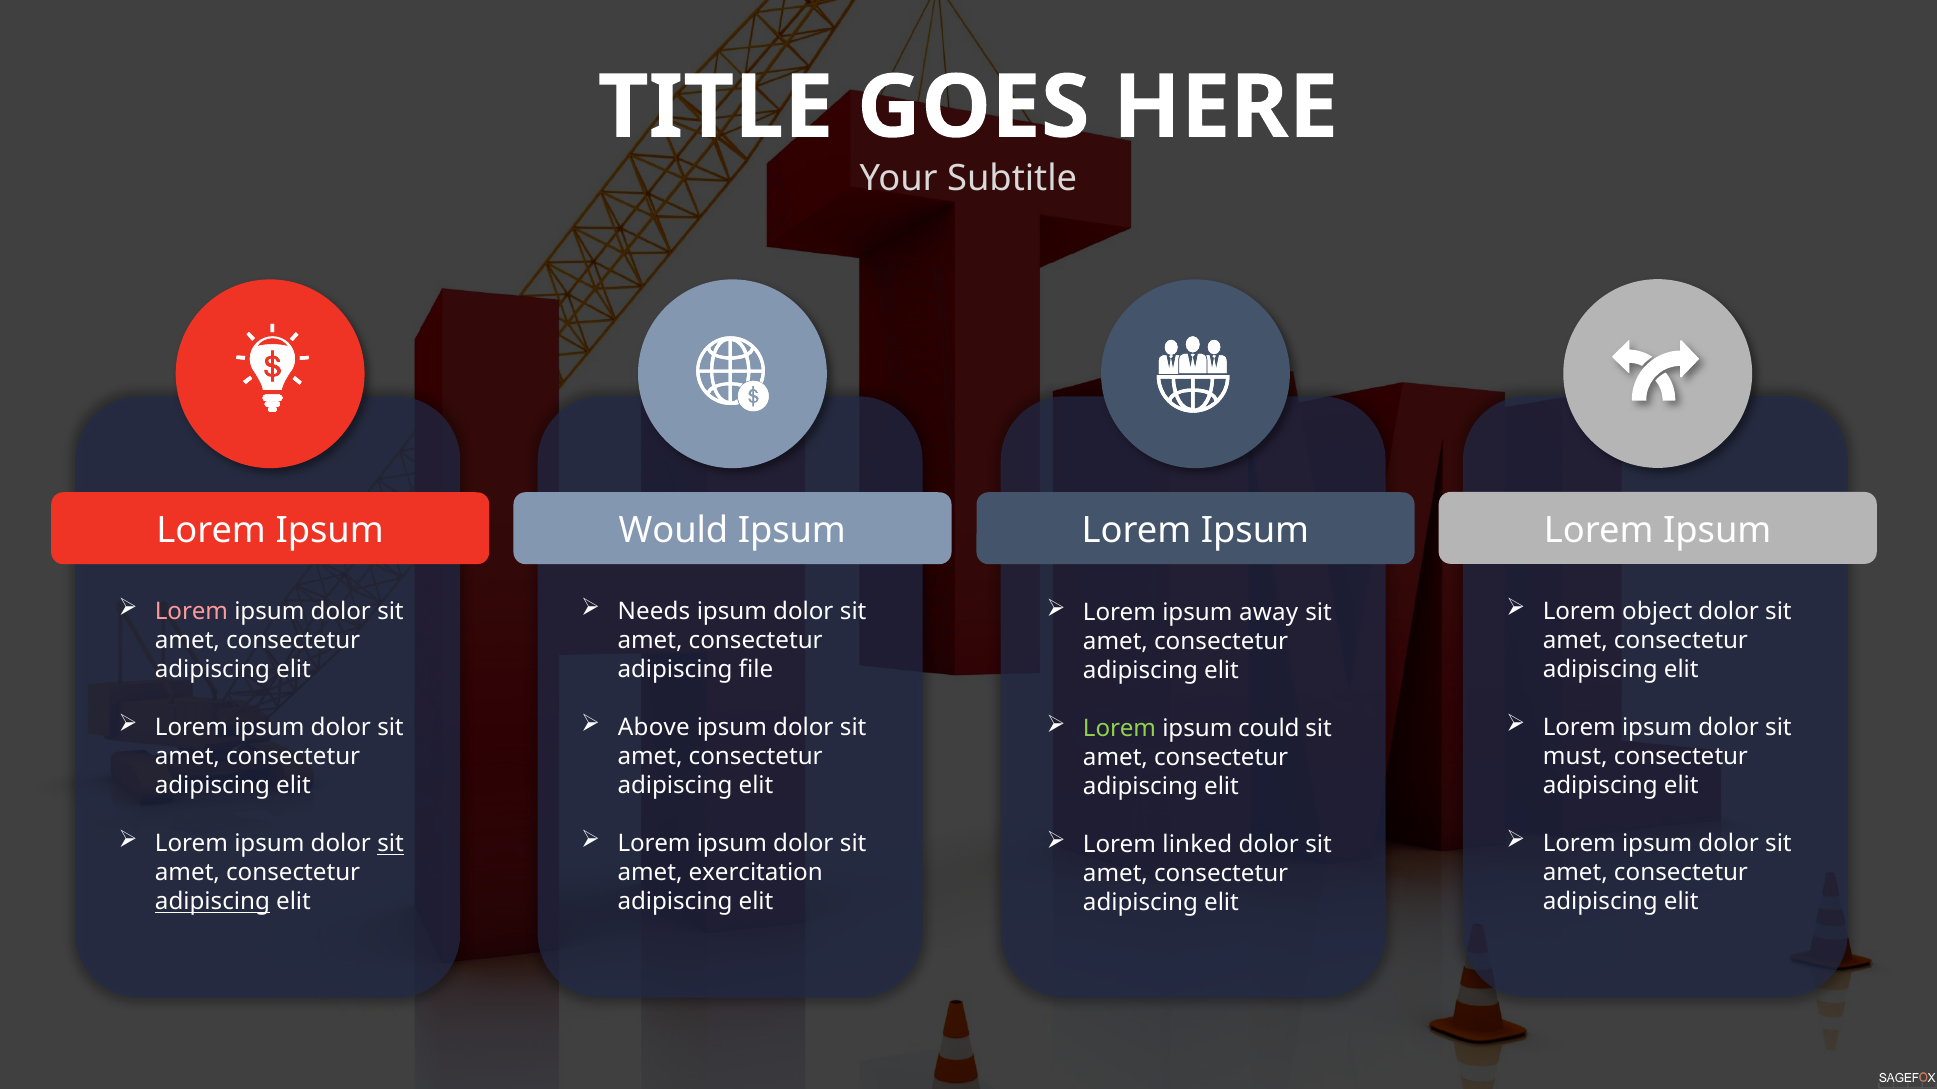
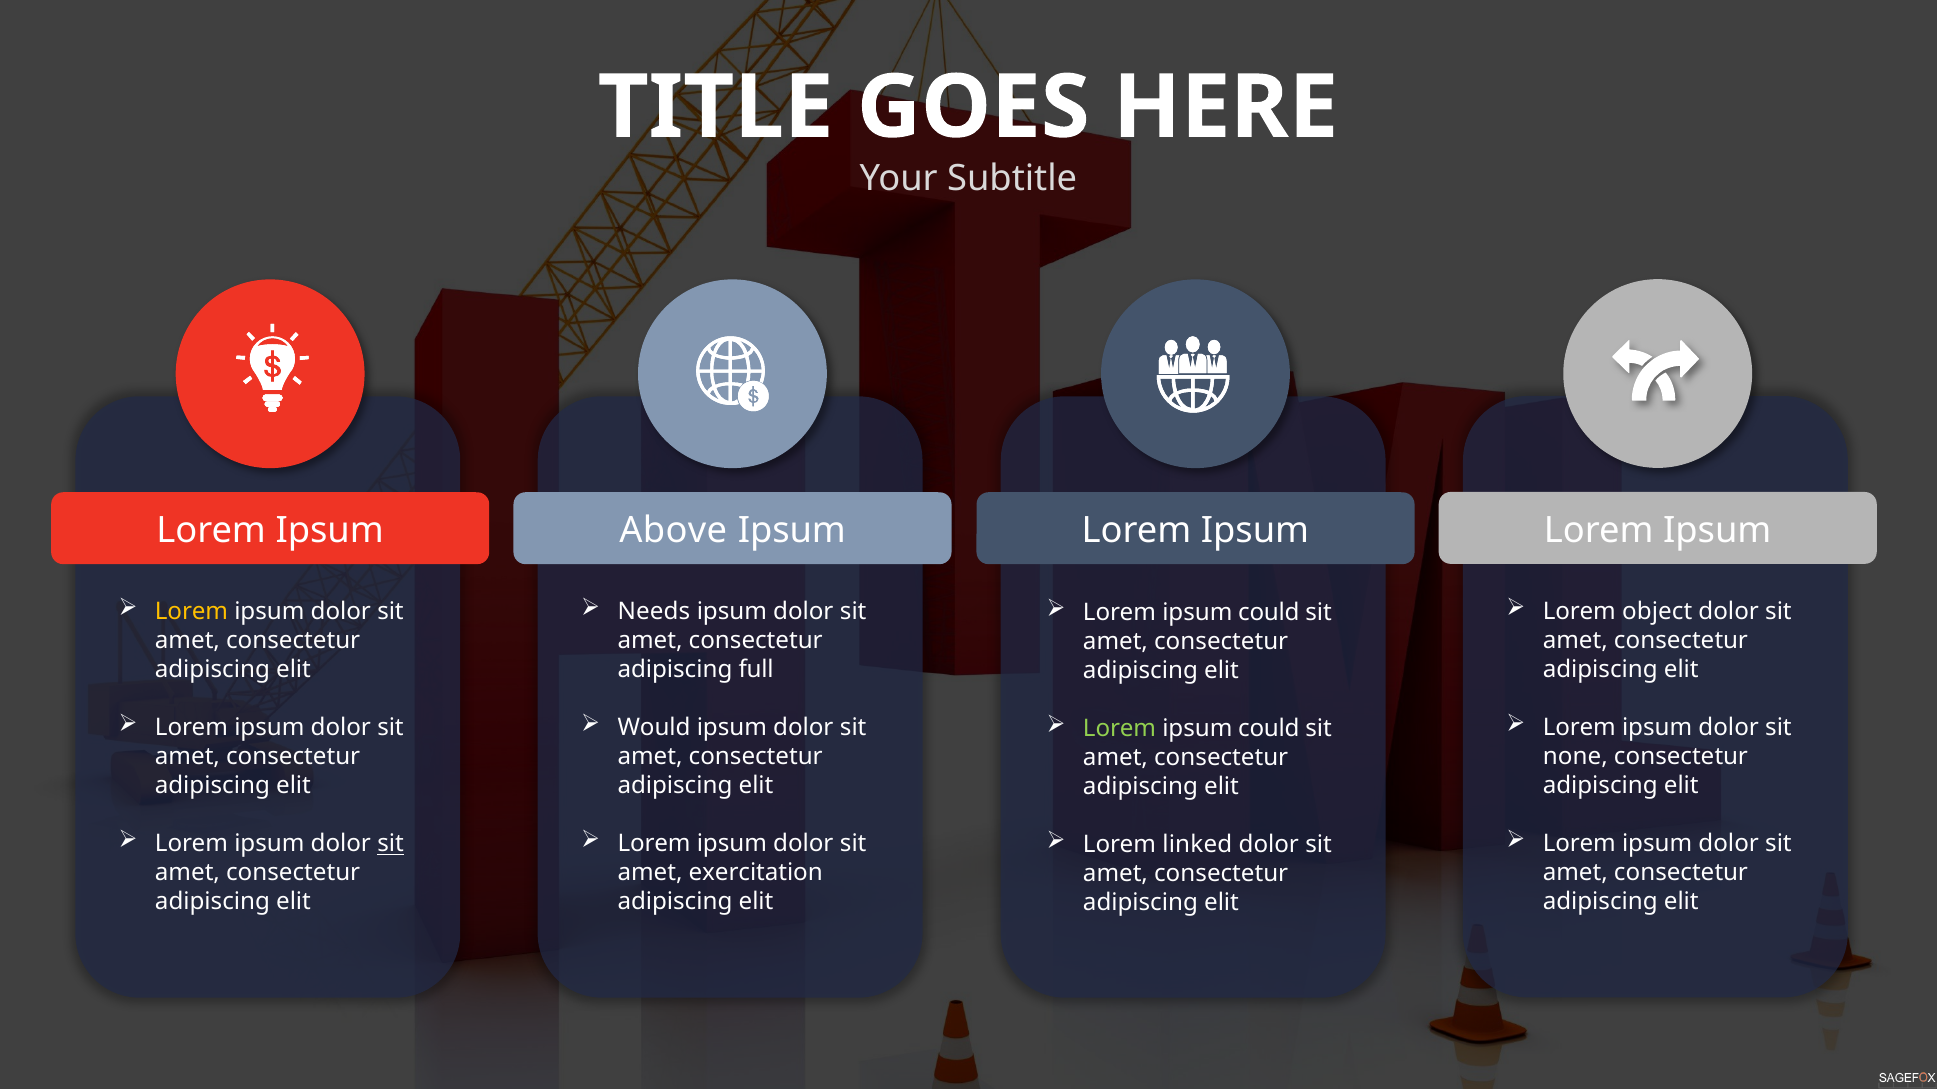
Would: Would -> Above
Lorem at (191, 612) colour: pink -> yellow
away at (1269, 613): away -> could
file: file -> full
Above: Above -> Would
must: must -> none
adipiscing at (212, 902) underline: present -> none
